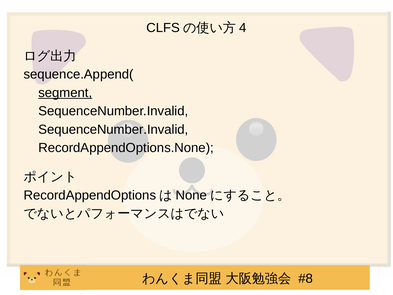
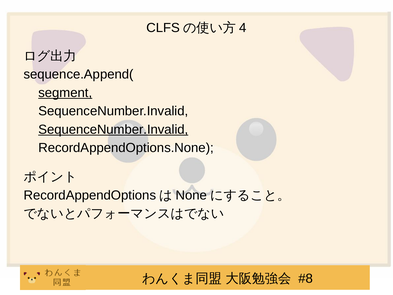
SequenceNumber.Invalid at (113, 129) underline: none -> present
